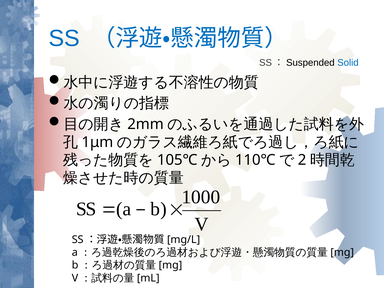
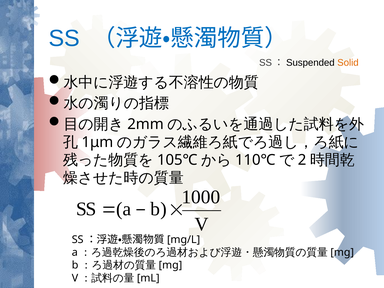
Solid colour: blue -> orange
